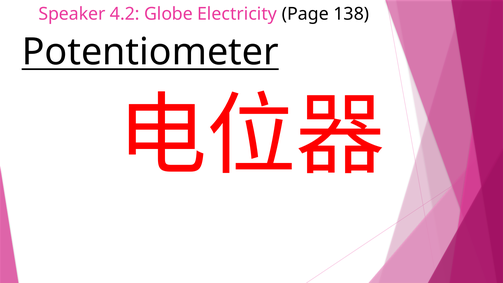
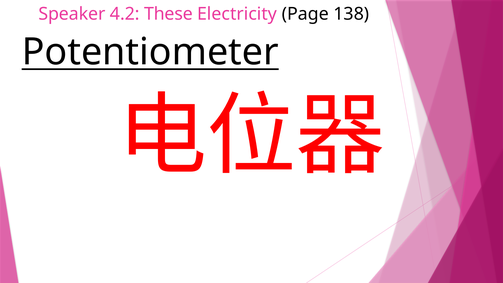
Globe: Globe -> These
